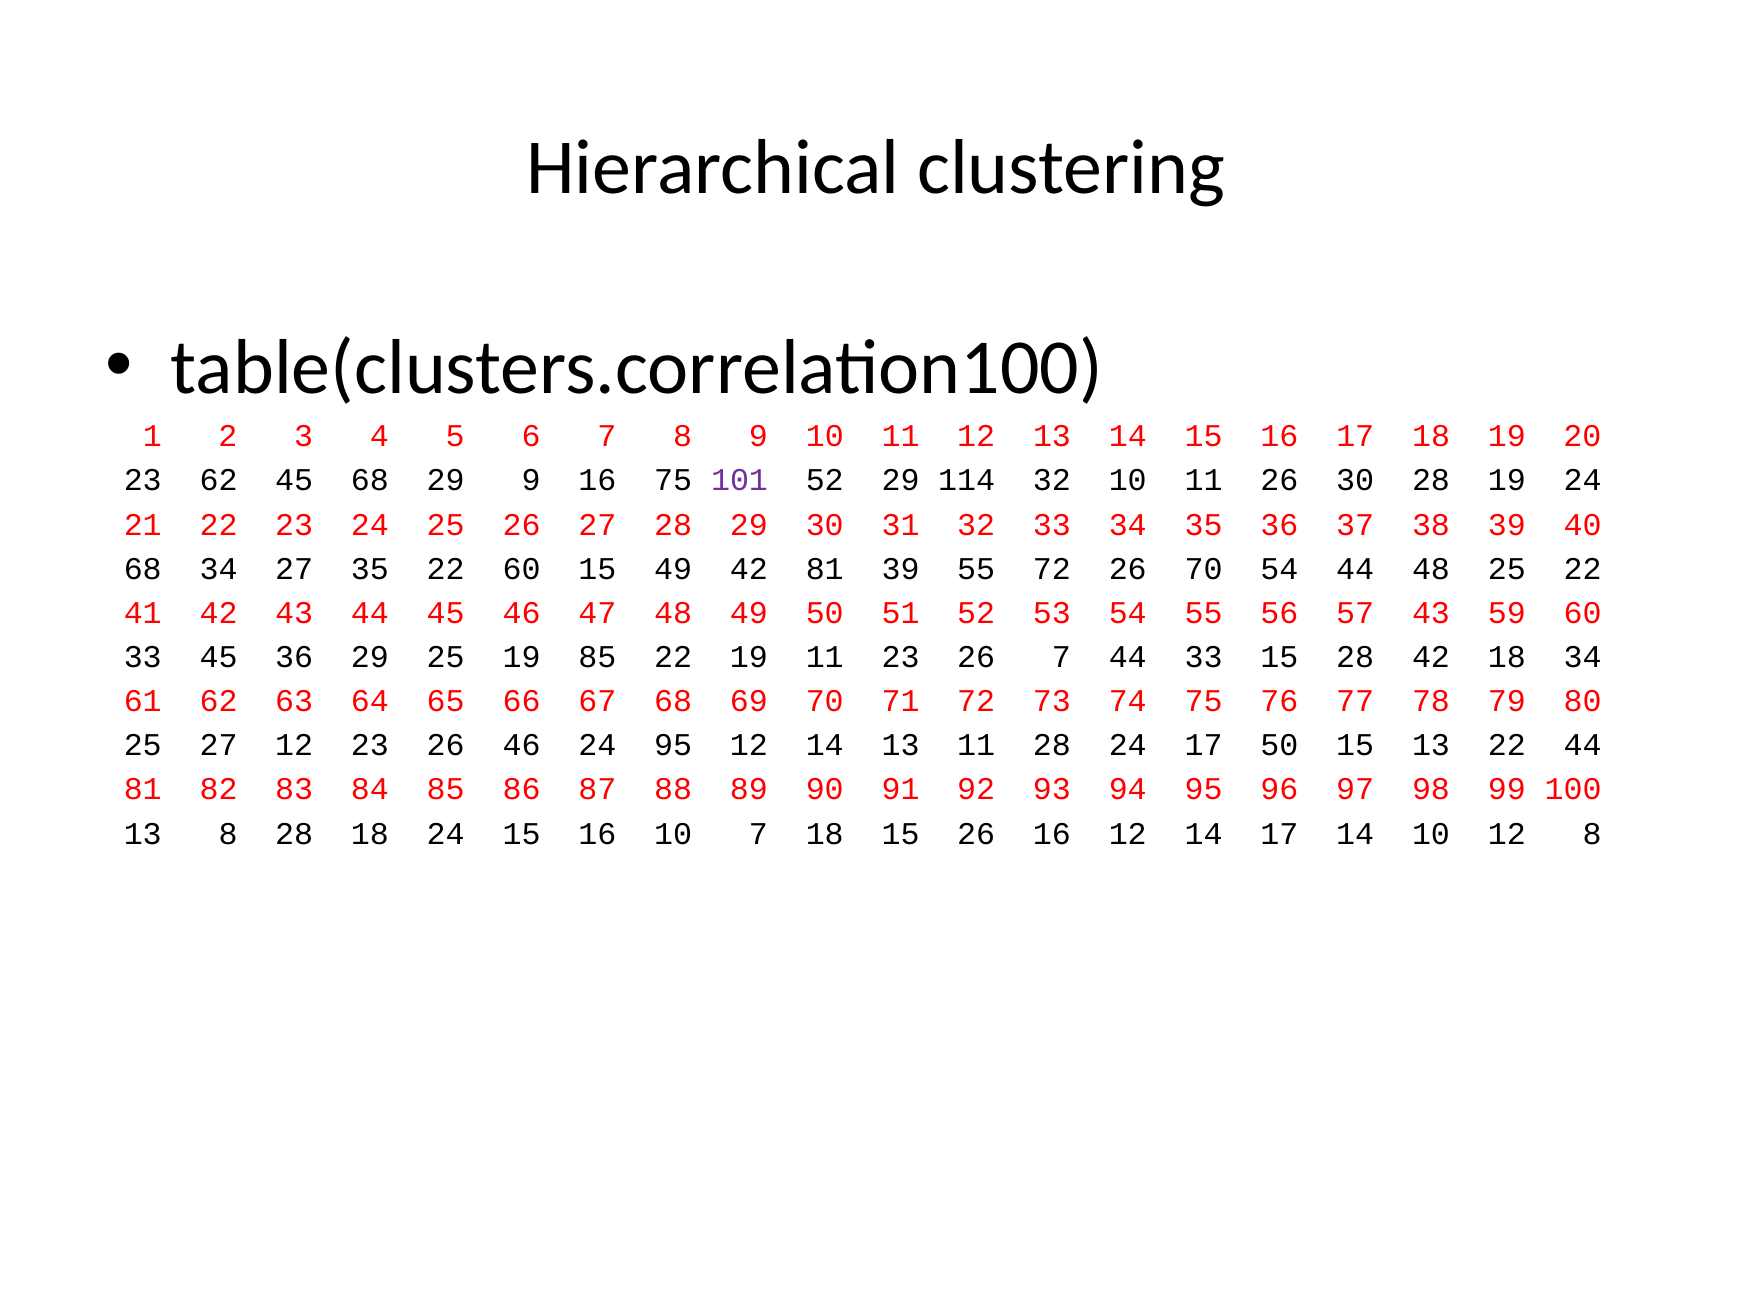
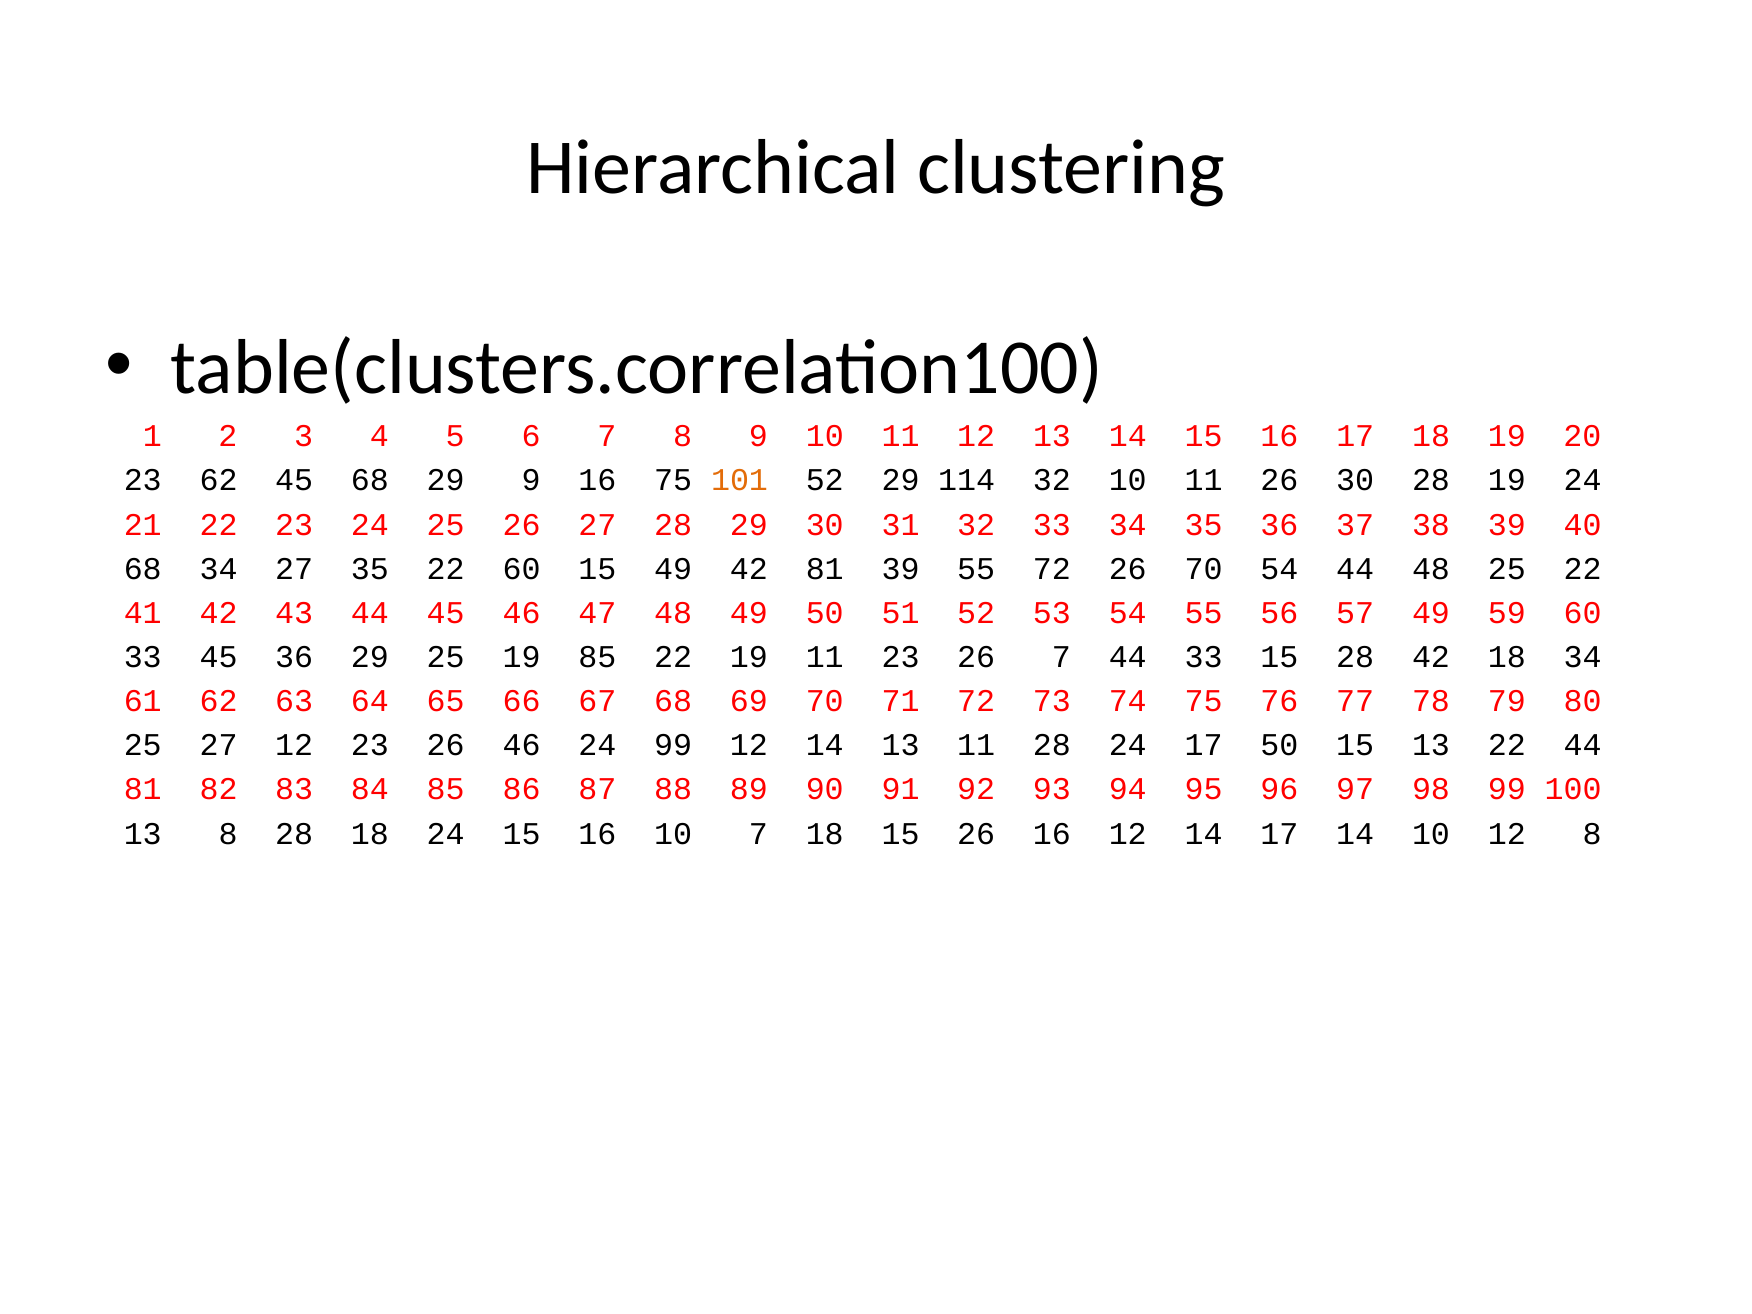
101 colour: purple -> orange
57 43: 43 -> 49
24 95: 95 -> 99
